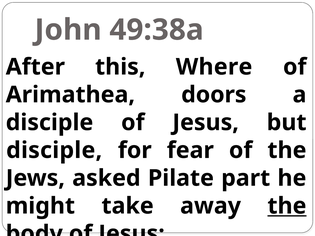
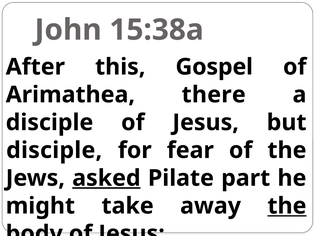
49:38a: 49:38a -> 15:38a
Where: Where -> Gospel
doors: doors -> there
asked underline: none -> present
